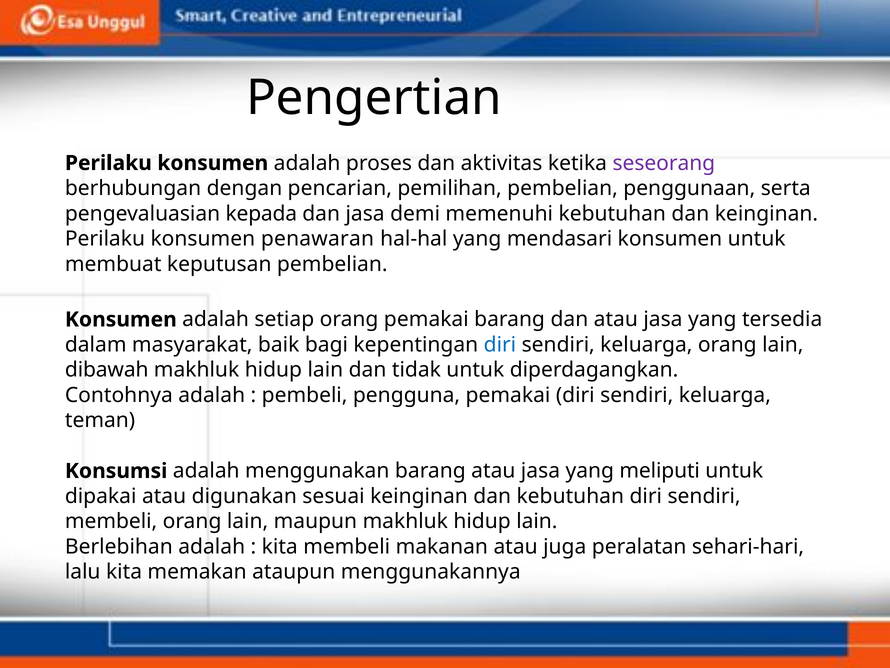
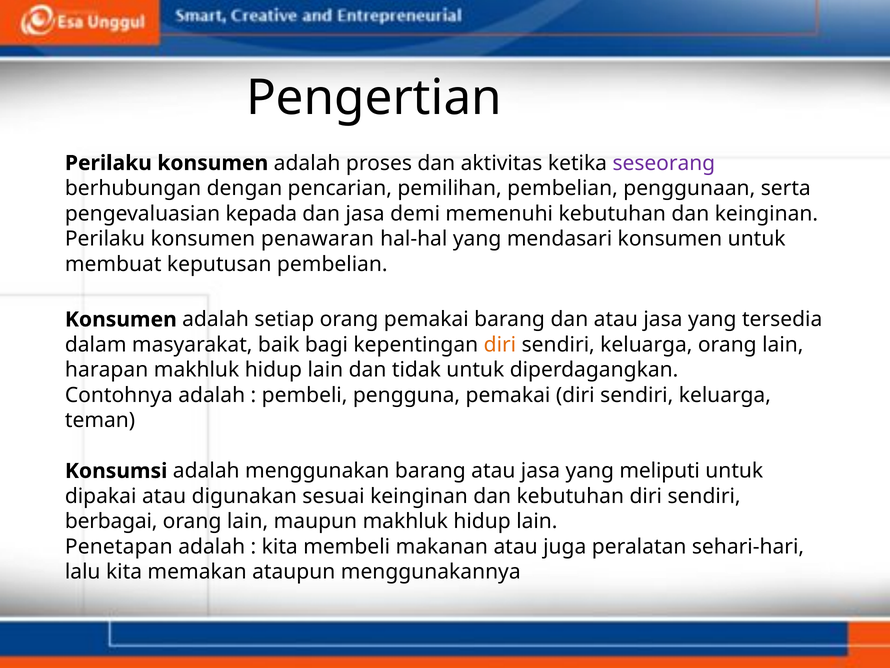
diri at (500, 345) colour: blue -> orange
dibawah: dibawah -> harapan
membeli at (111, 521): membeli -> berbagai
Berlebihan: Berlebihan -> Penetapan
